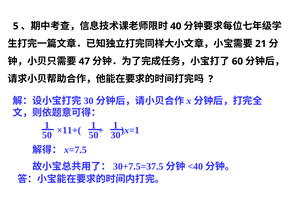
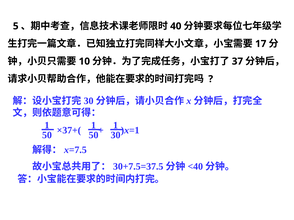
21: 21 -> 17
47: 47 -> 10
60: 60 -> 37
×11+(: ×11+( -> ×37+(
